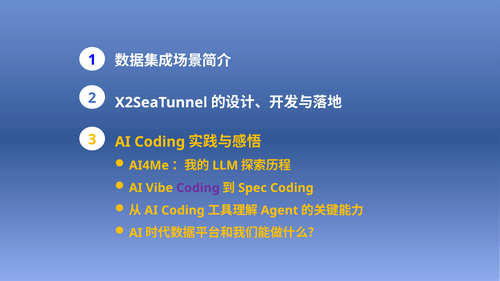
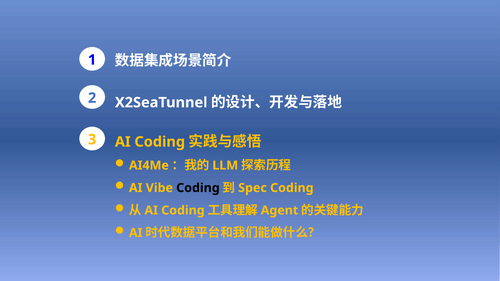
Coding at (198, 188) colour: purple -> black
